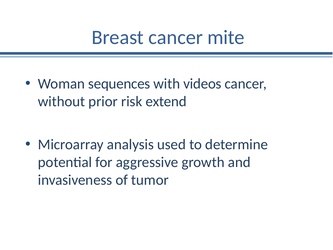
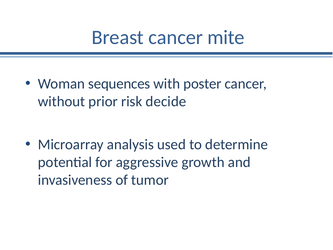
videos: videos -> poster
extend: extend -> decide
